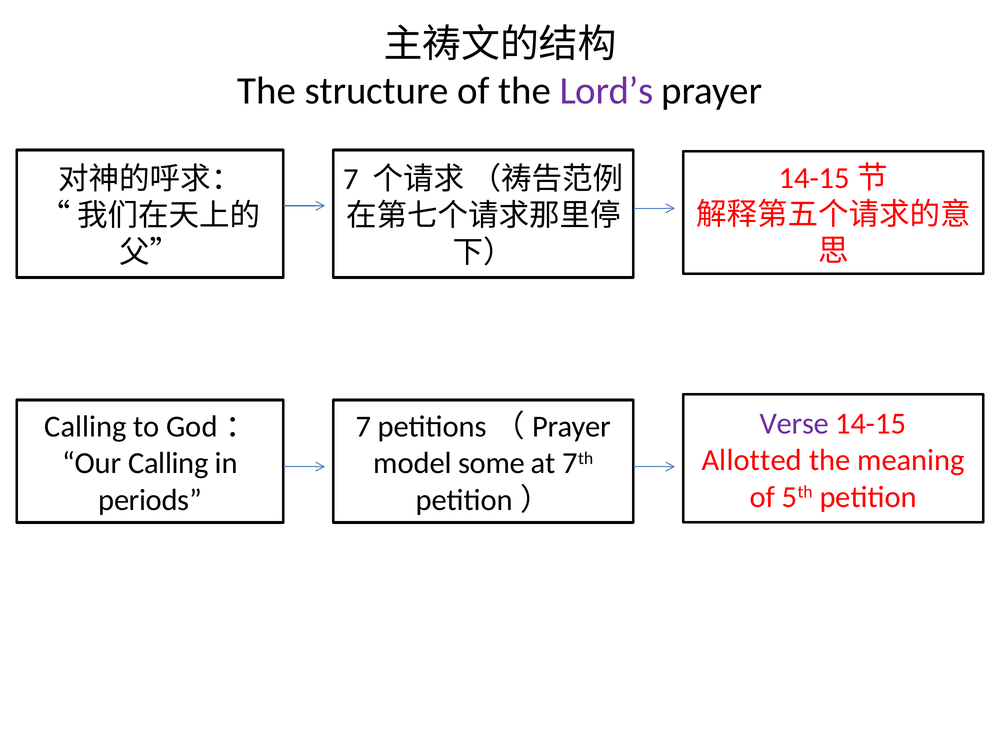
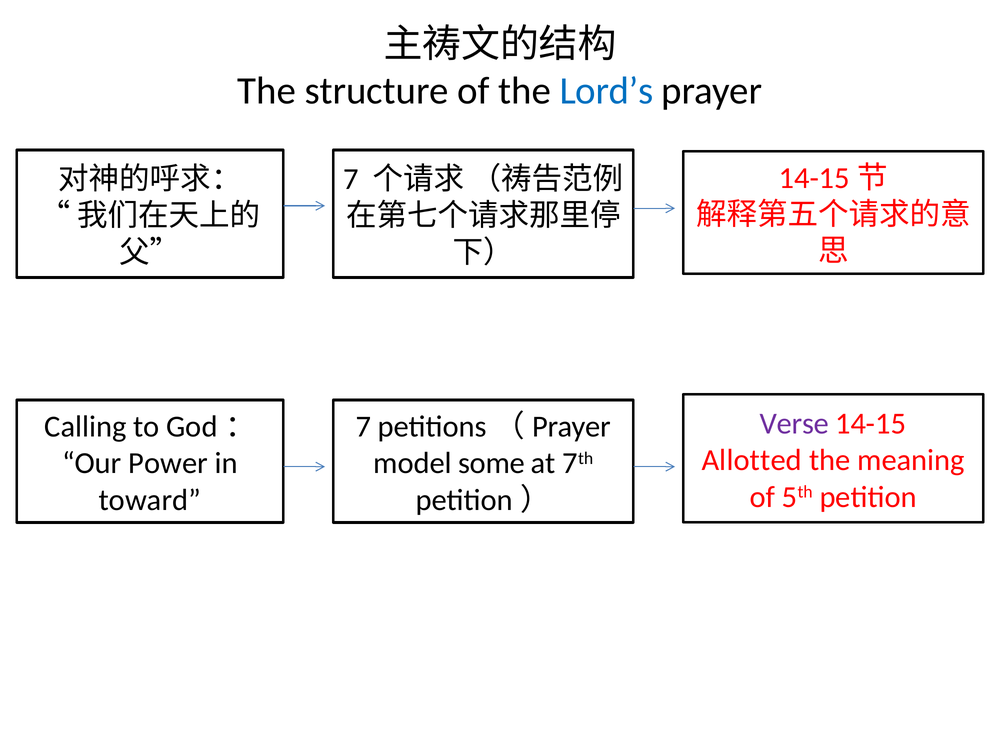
Lord’s colour: purple -> blue
Our Calling: Calling -> Power
periods: periods -> toward
